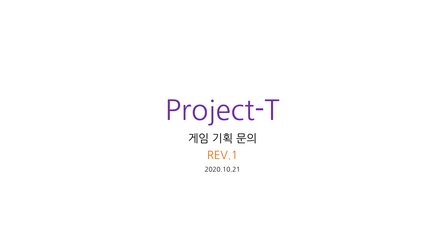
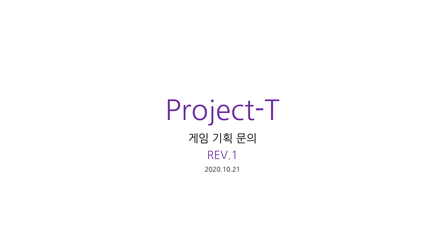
REV.1 colour: orange -> purple
